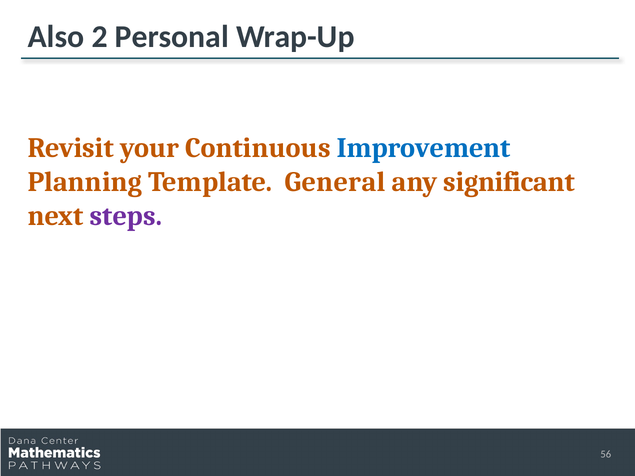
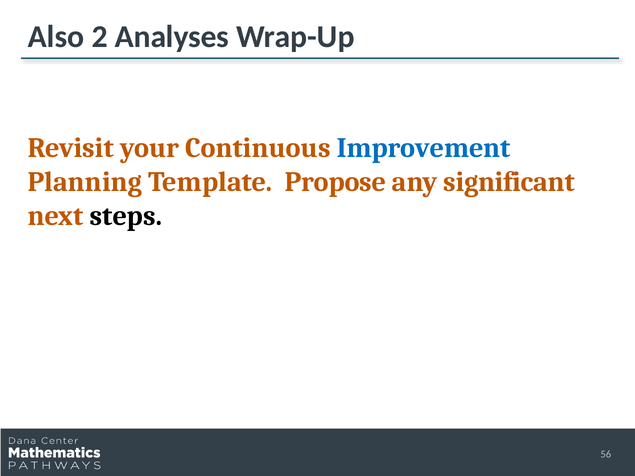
Personal: Personal -> Analyses
General: General -> Propose
steps colour: purple -> black
